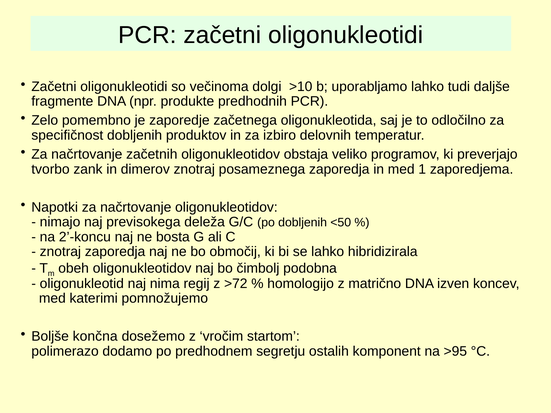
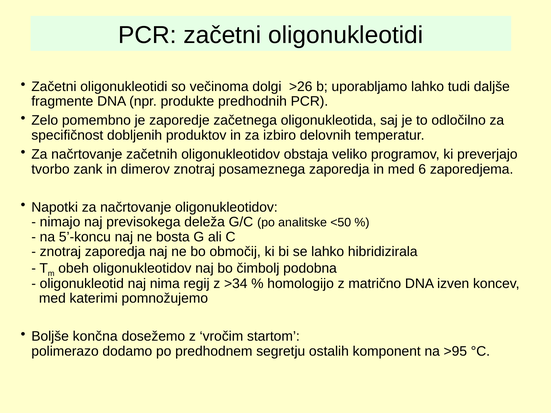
>10: >10 -> >26
1: 1 -> 6
po dobljenih: dobljenih -> analitske
2’-koncu: 2’-koncu -> 5’-koncu
>72: >72 -> >34
